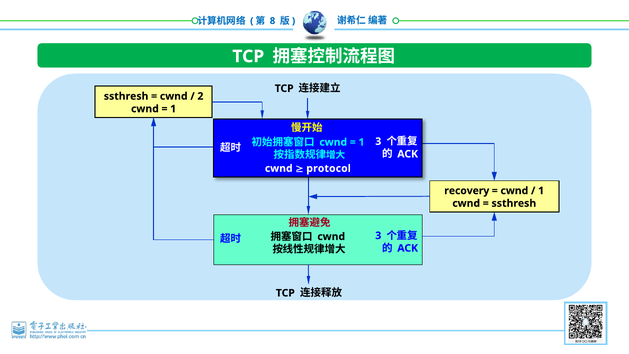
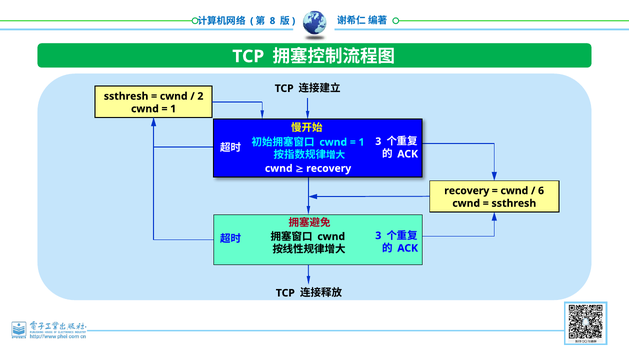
protocol at (329, 168): protocol -> recovery
1 at (541, 191): 1 -> 6
